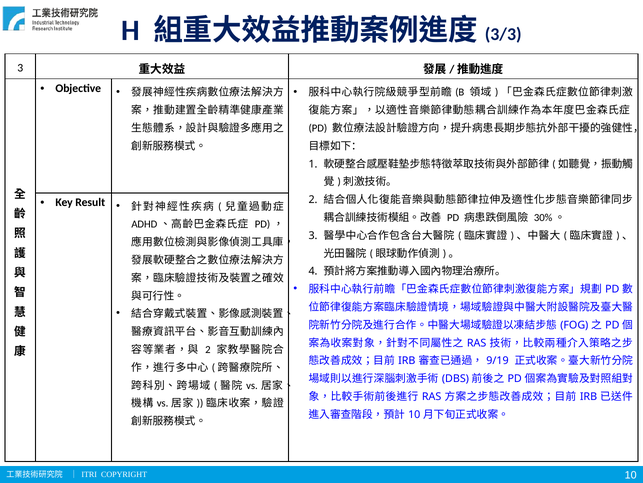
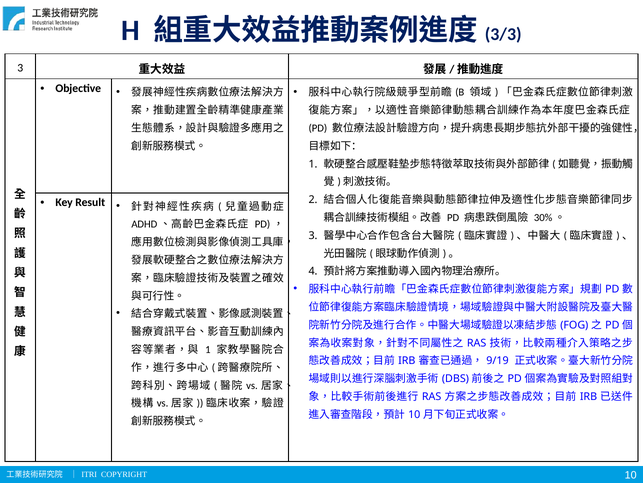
2 at (208, 349): 2 -> 1
